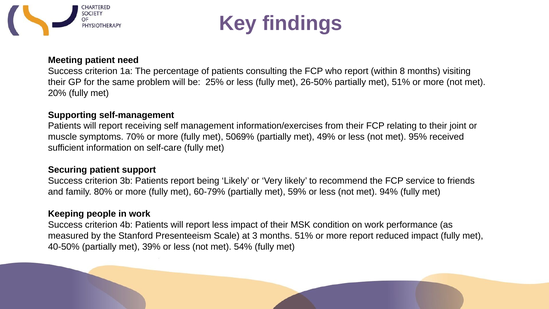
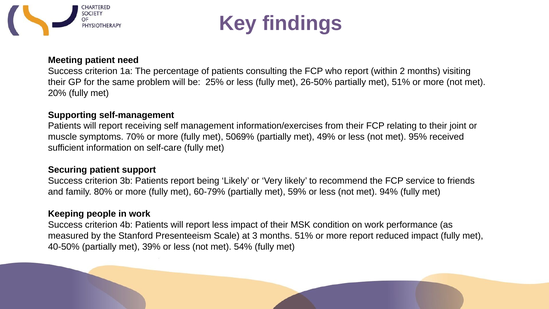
8: 8 -> 2
